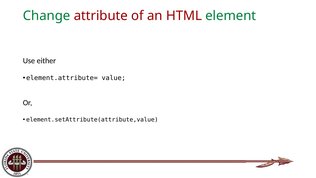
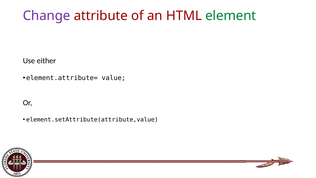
Change colour: green -> purple
